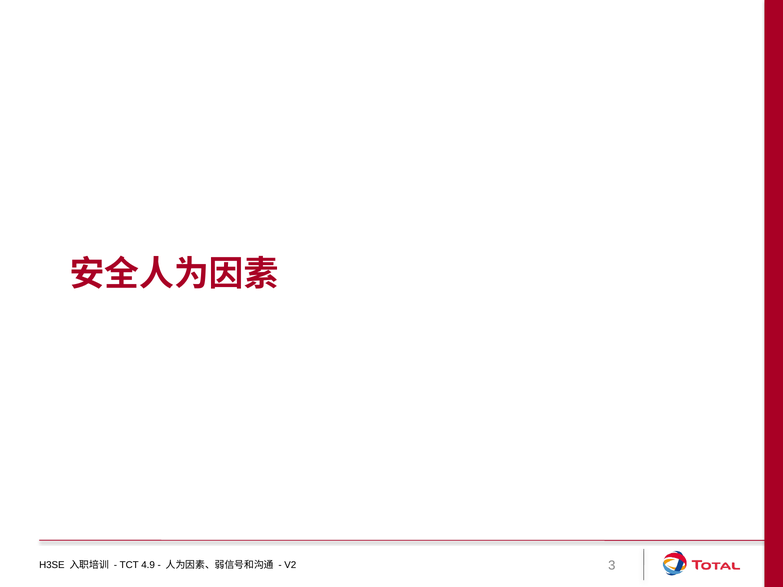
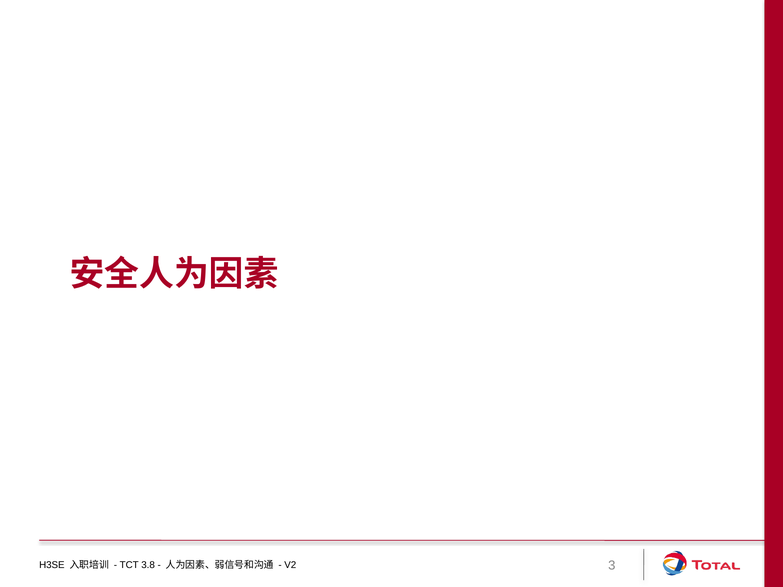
4.9: 4.9 -> 3.8
